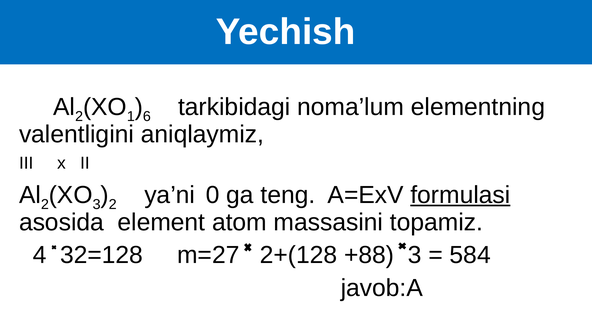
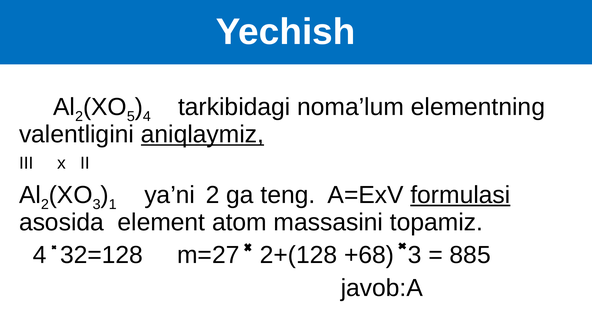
1: 1 -> 5
6 at (147, 117): 6 -> 4
aniqlaymiz underline: none -> present
2 at (113, 204): 2 -> 1
ya’ni 0: 0 -> 2
+88: +88 -> +68
584: 584 -> 885
